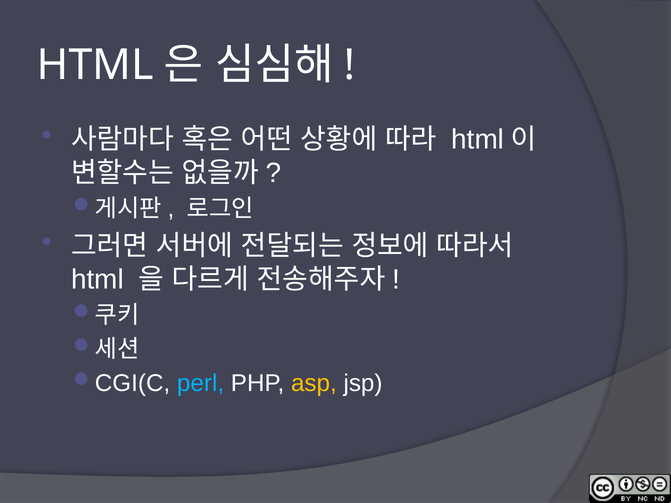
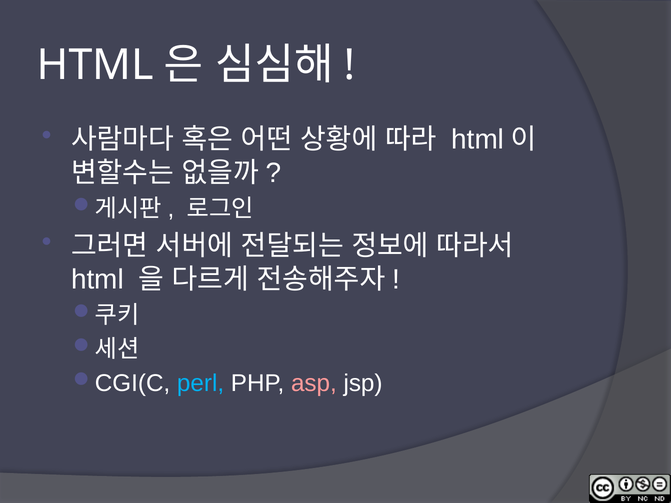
asp colour: yellow -> pink
